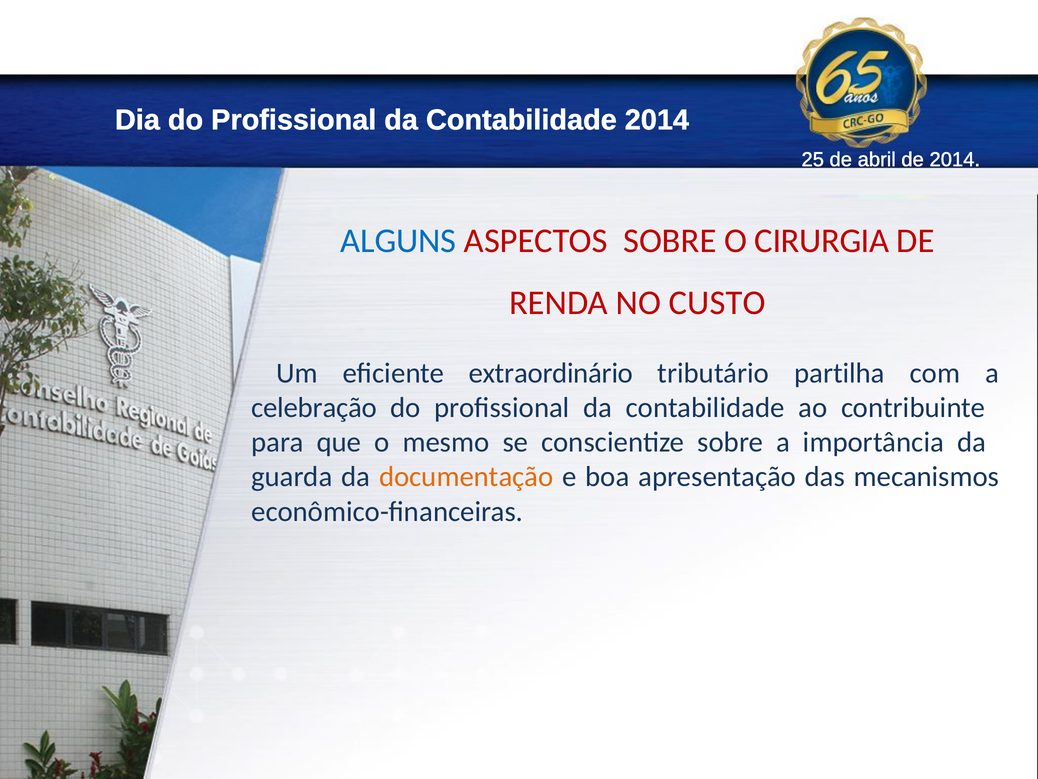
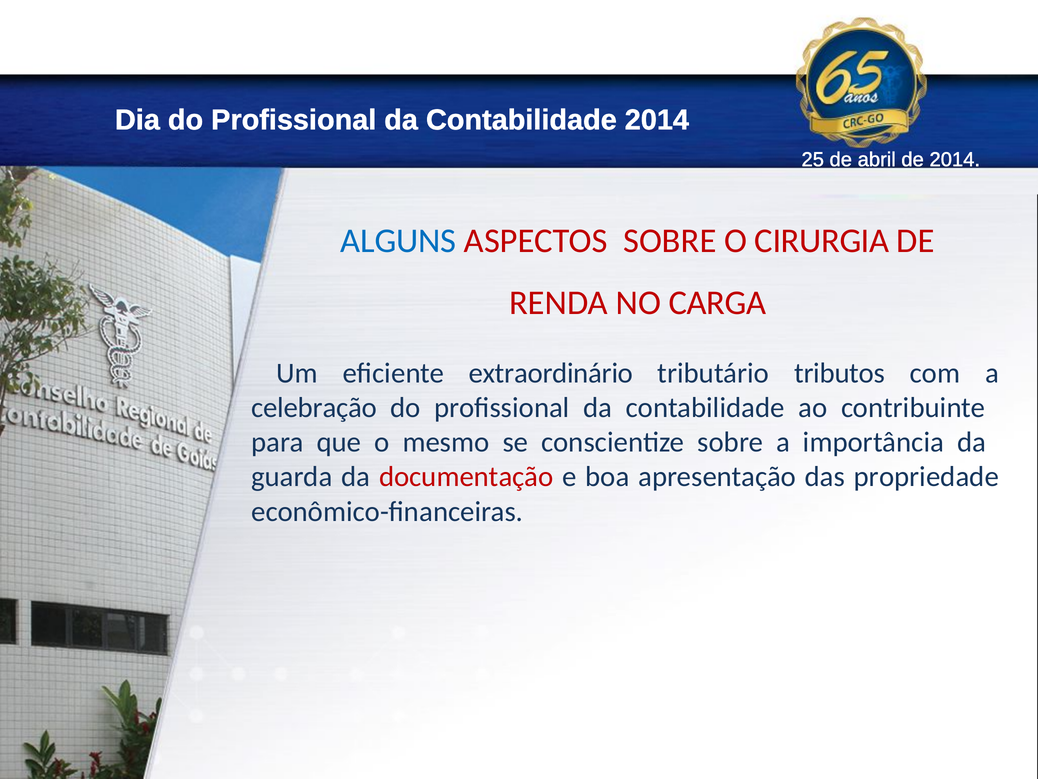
CUSTO: CUSTO -> CARGA
partilha: partilha -> tributos
documentação colour: orange -> red
mecanismos: mecanismos -> propriedade
